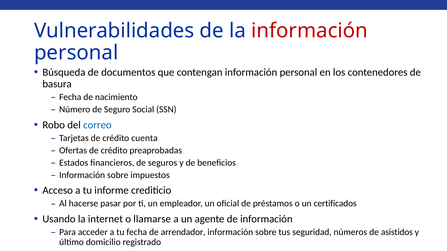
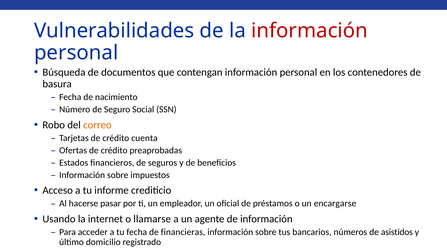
correo colour: blue -> orange
certificados: certificados -> encargarse
arrendador: arrendador -> financieras
seguridad: seguridad -> bancarios
